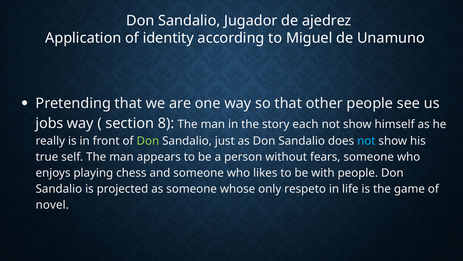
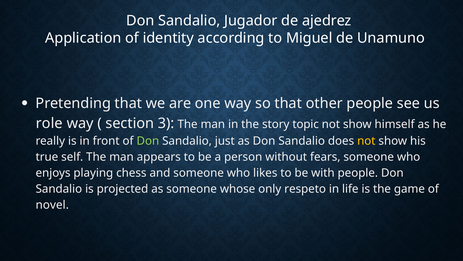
jobs: jobs -> role
8: 8 -> 3
each: each -> topic
not at (366, 141) colour: light blue -> yellow
